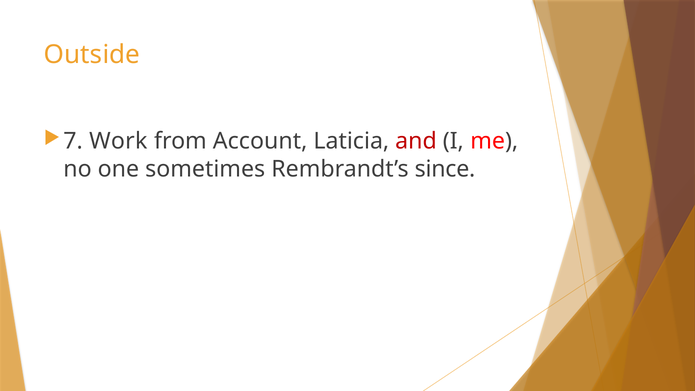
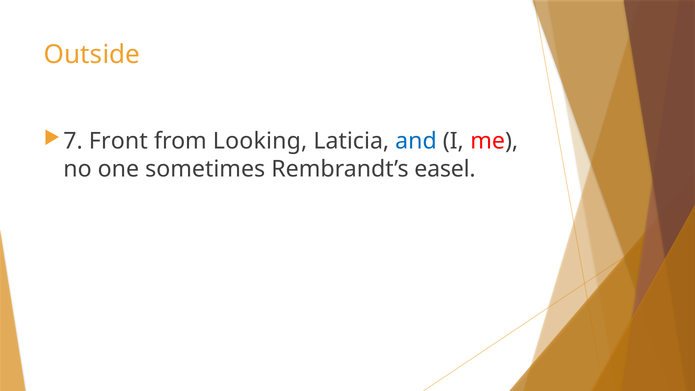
Work: Work -> Front
Account: Account -> Looking
and colour: red -> blue
since: since -> easel
